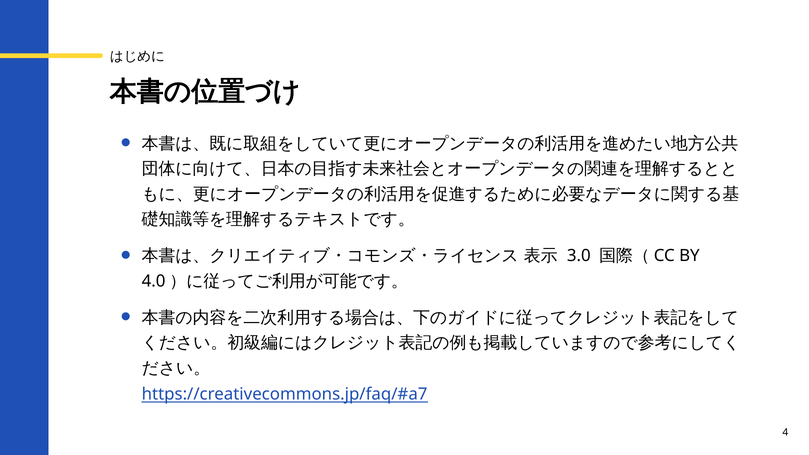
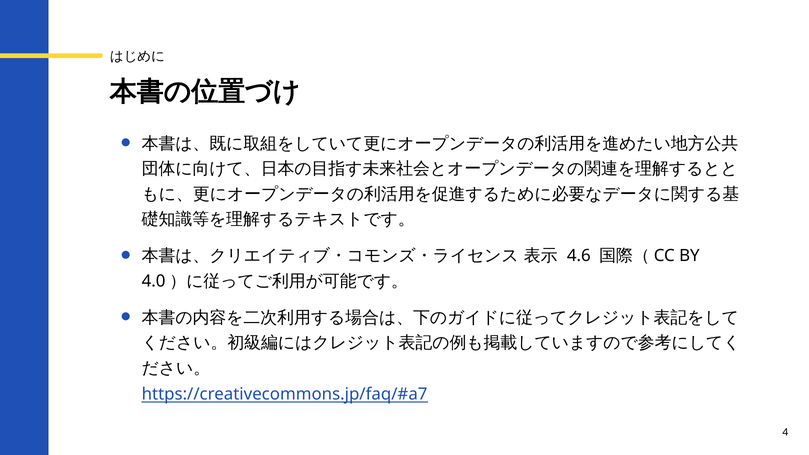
3.0: 3.0 -> 4.6
